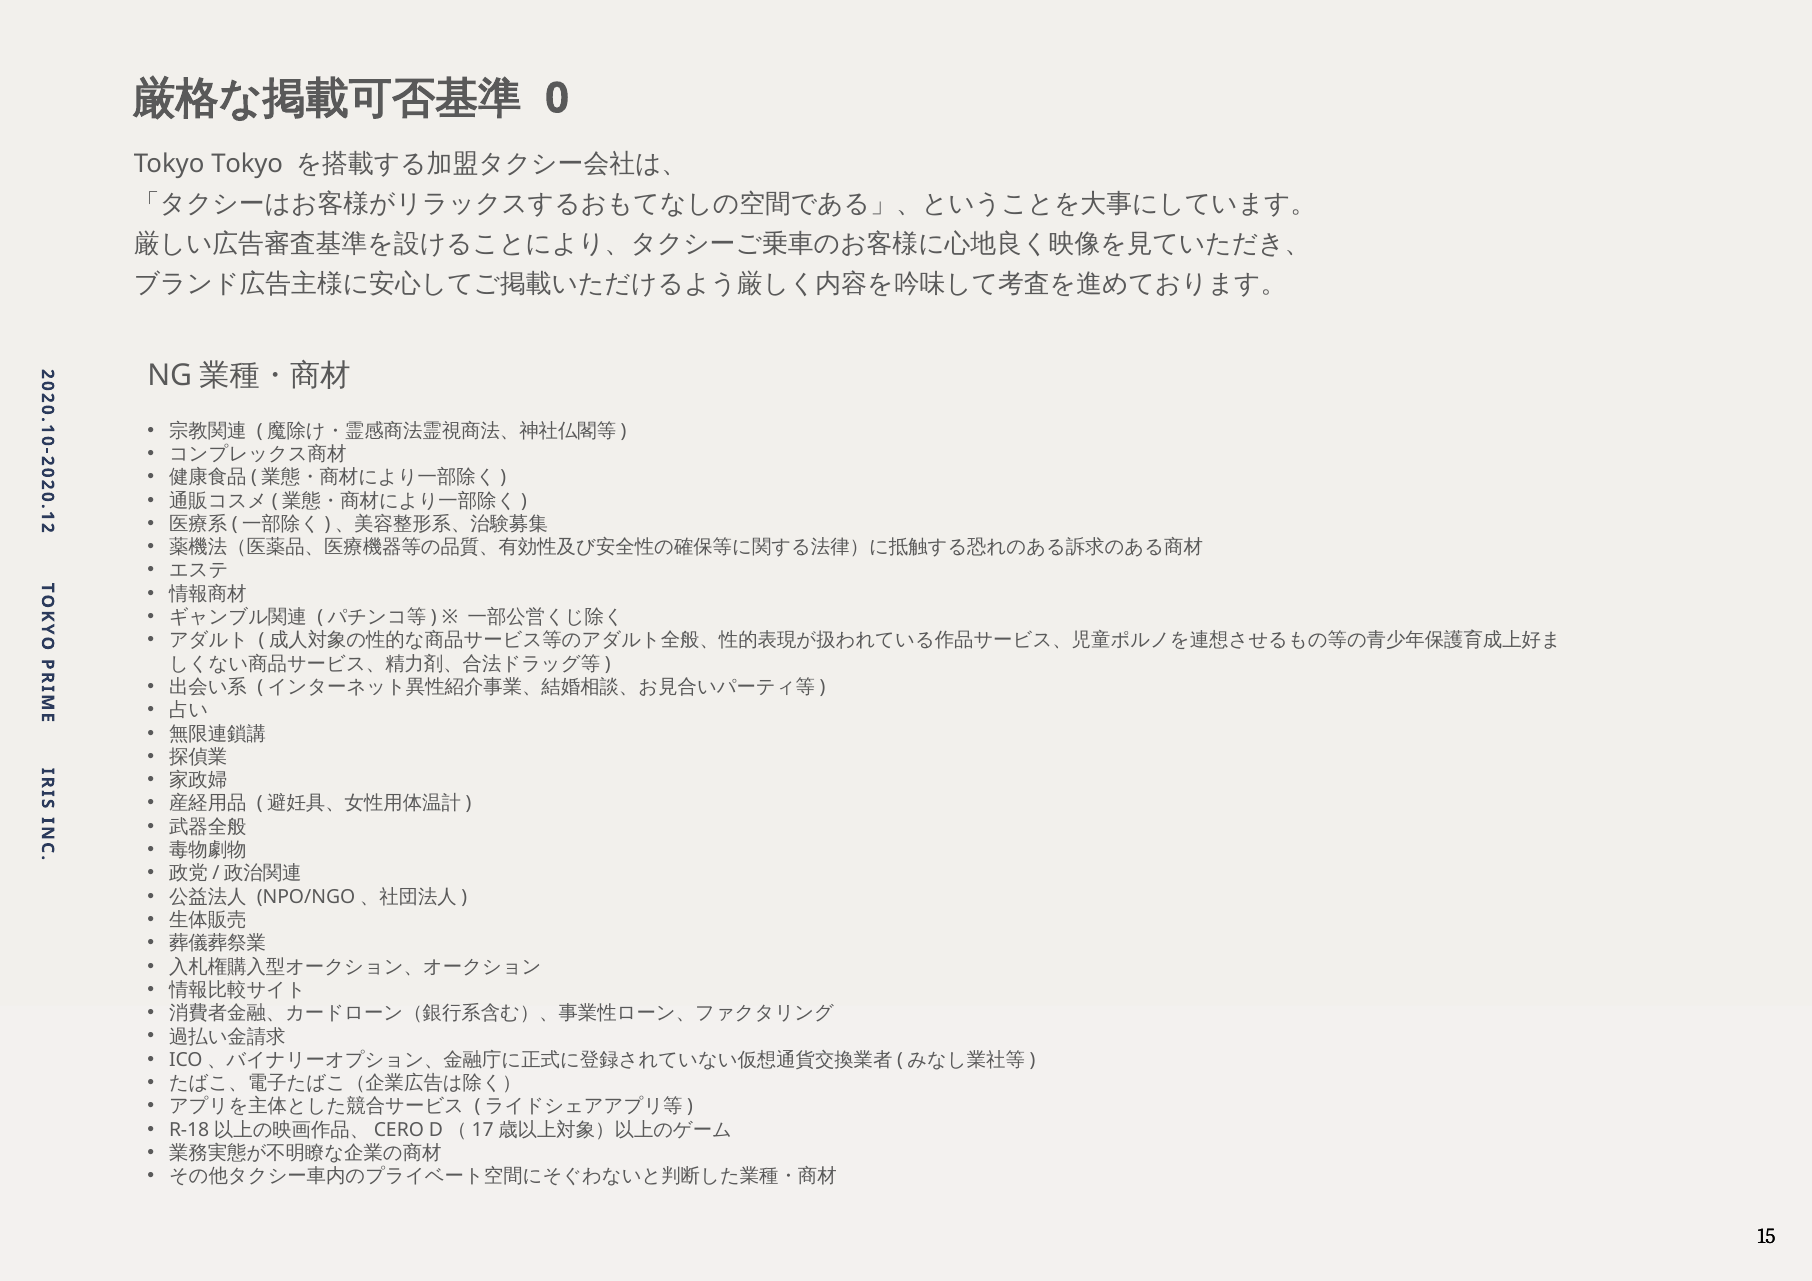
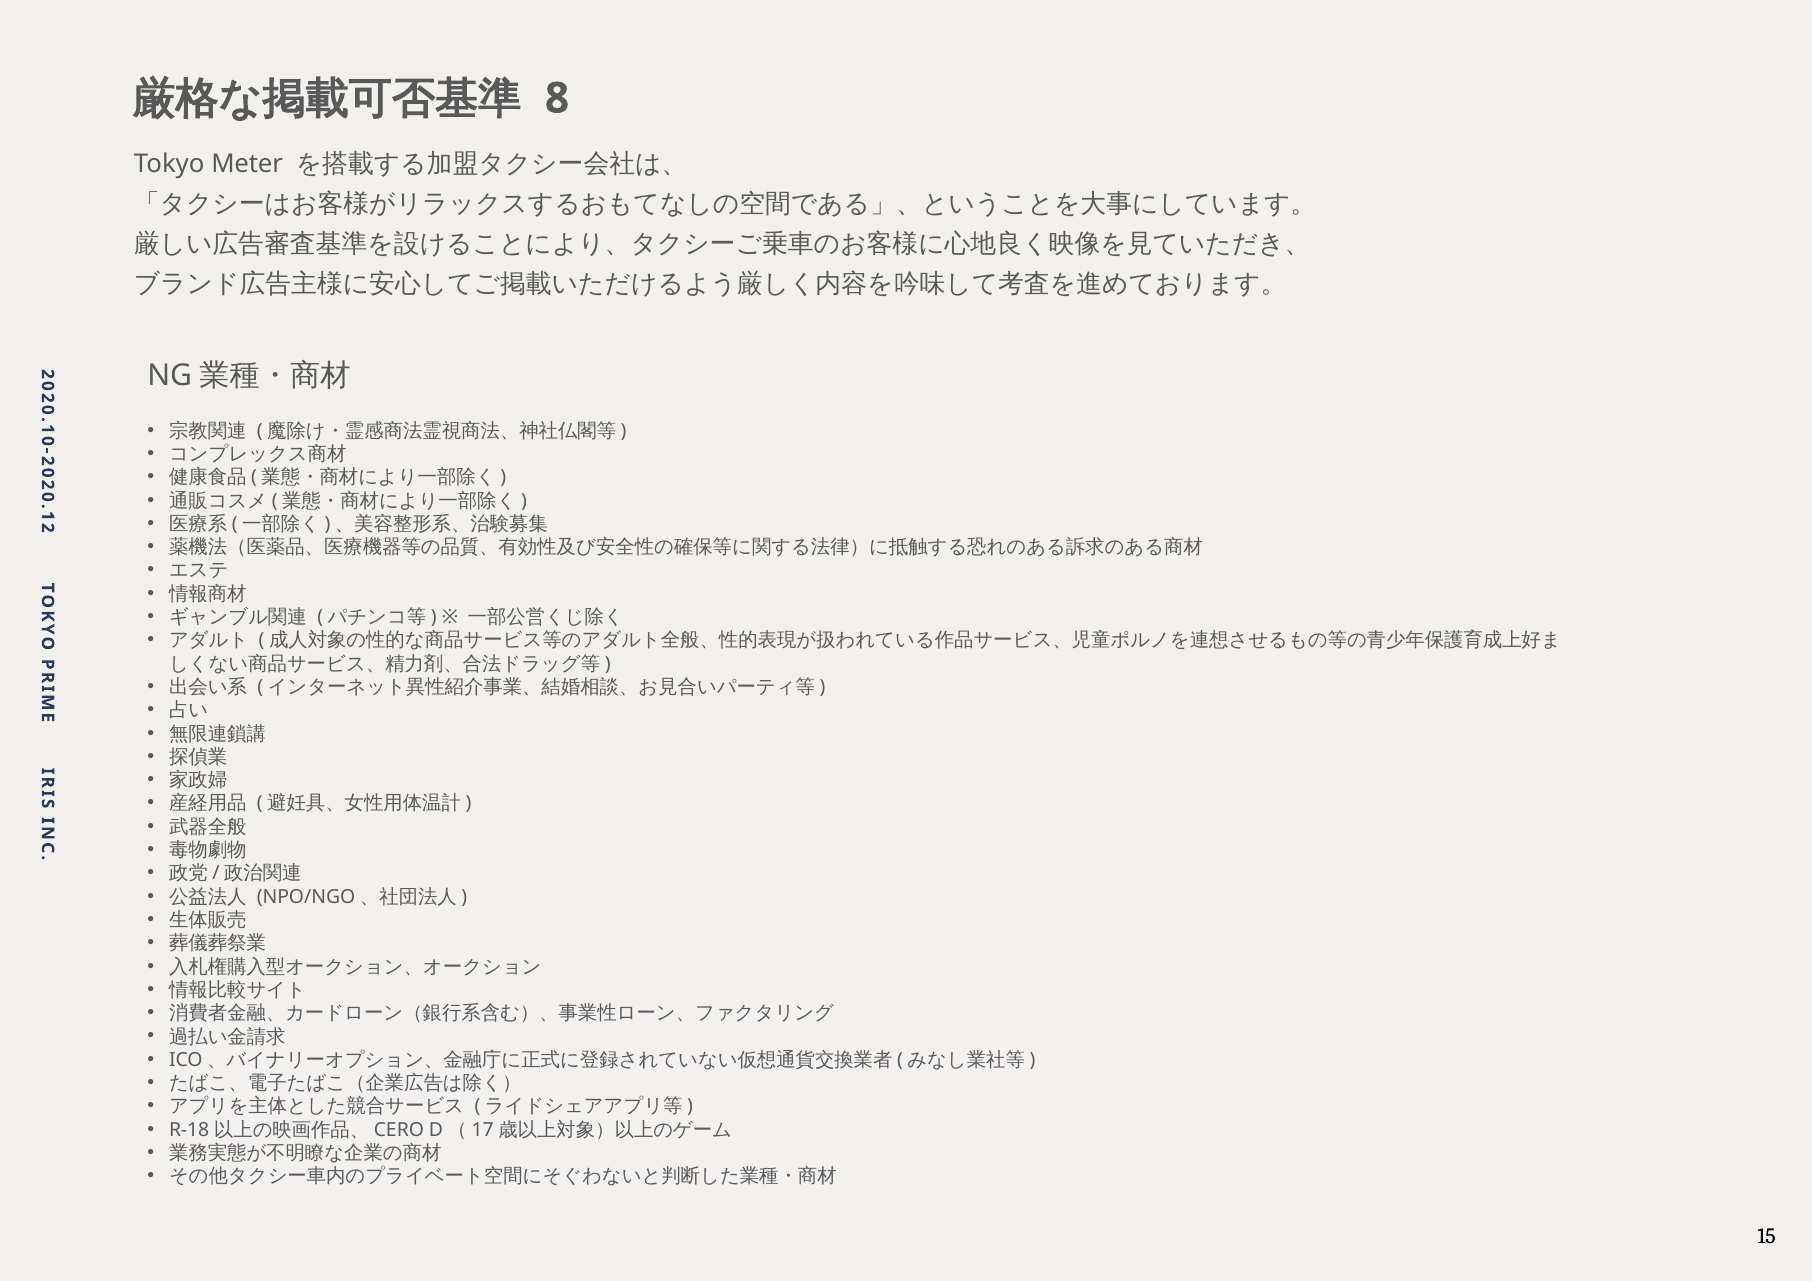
0 at (557, 98): 0 -> 8
Tokyo Tokyo: Tokyo -> Meter
